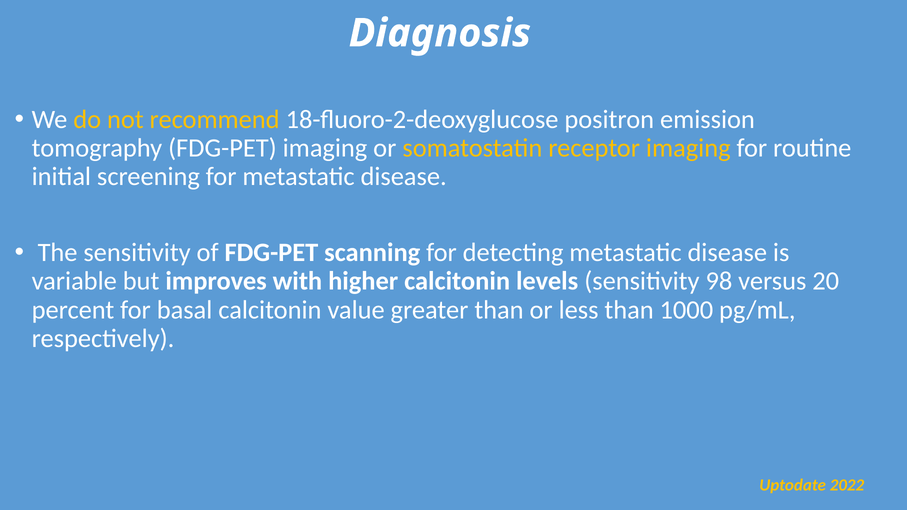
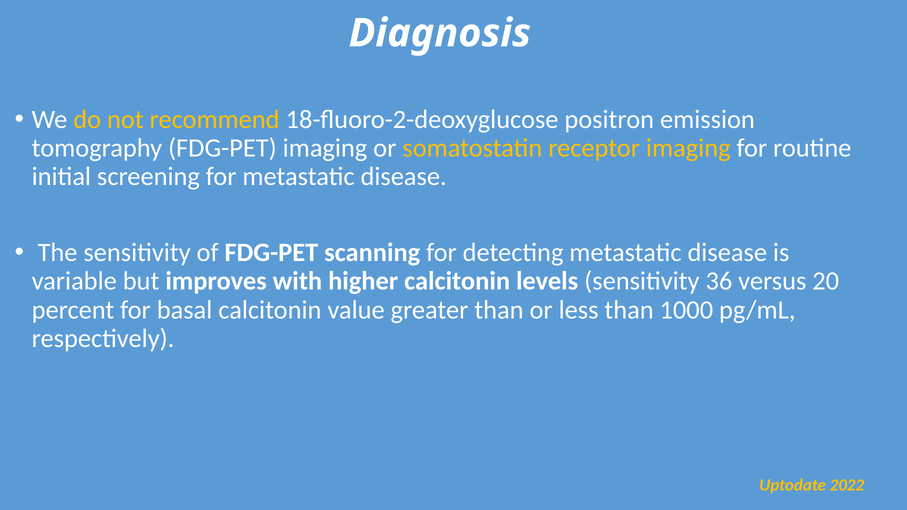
98: 98 -> 36
